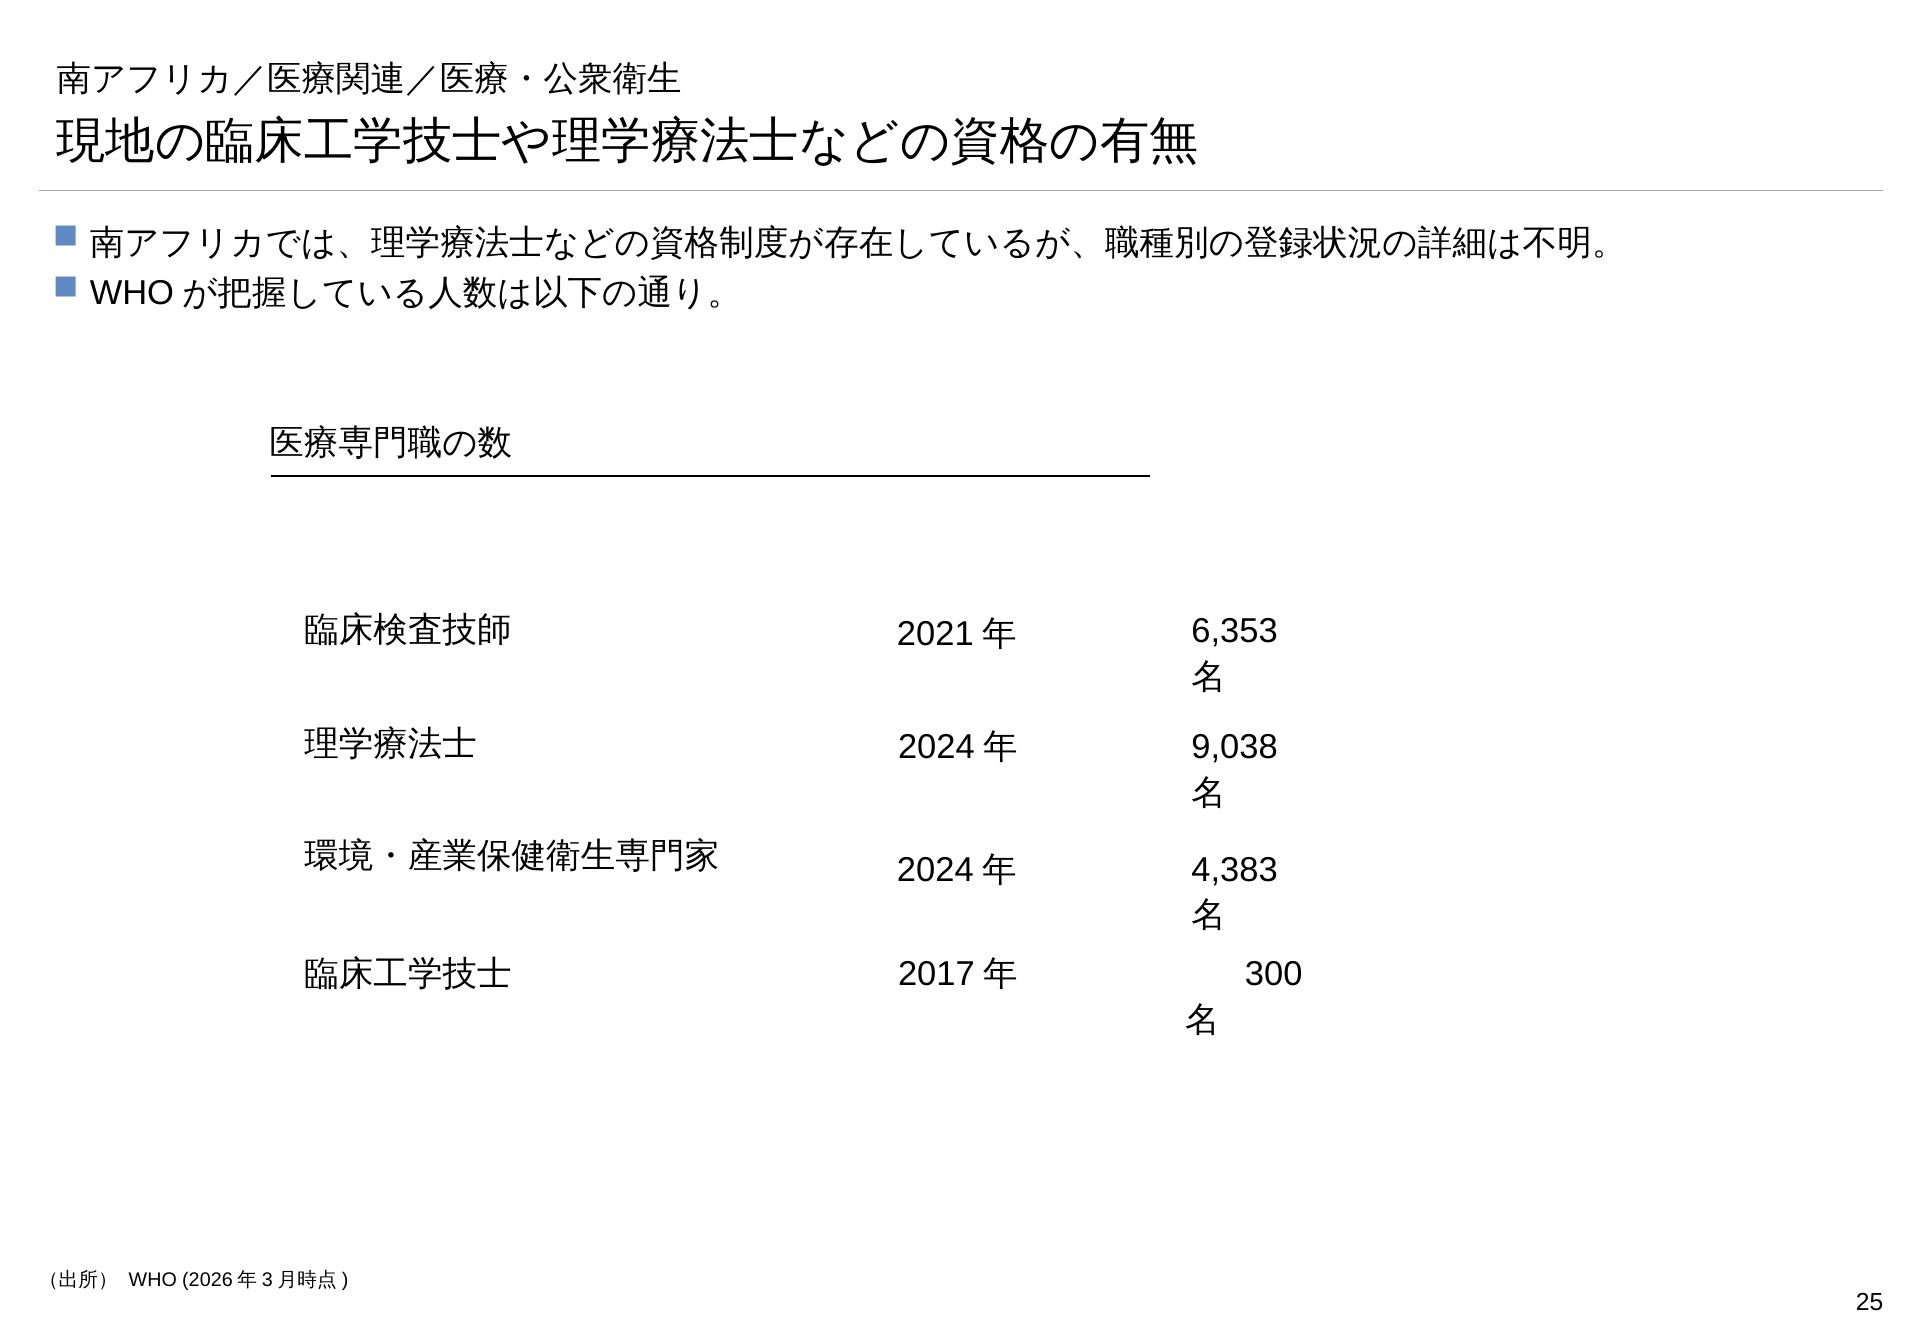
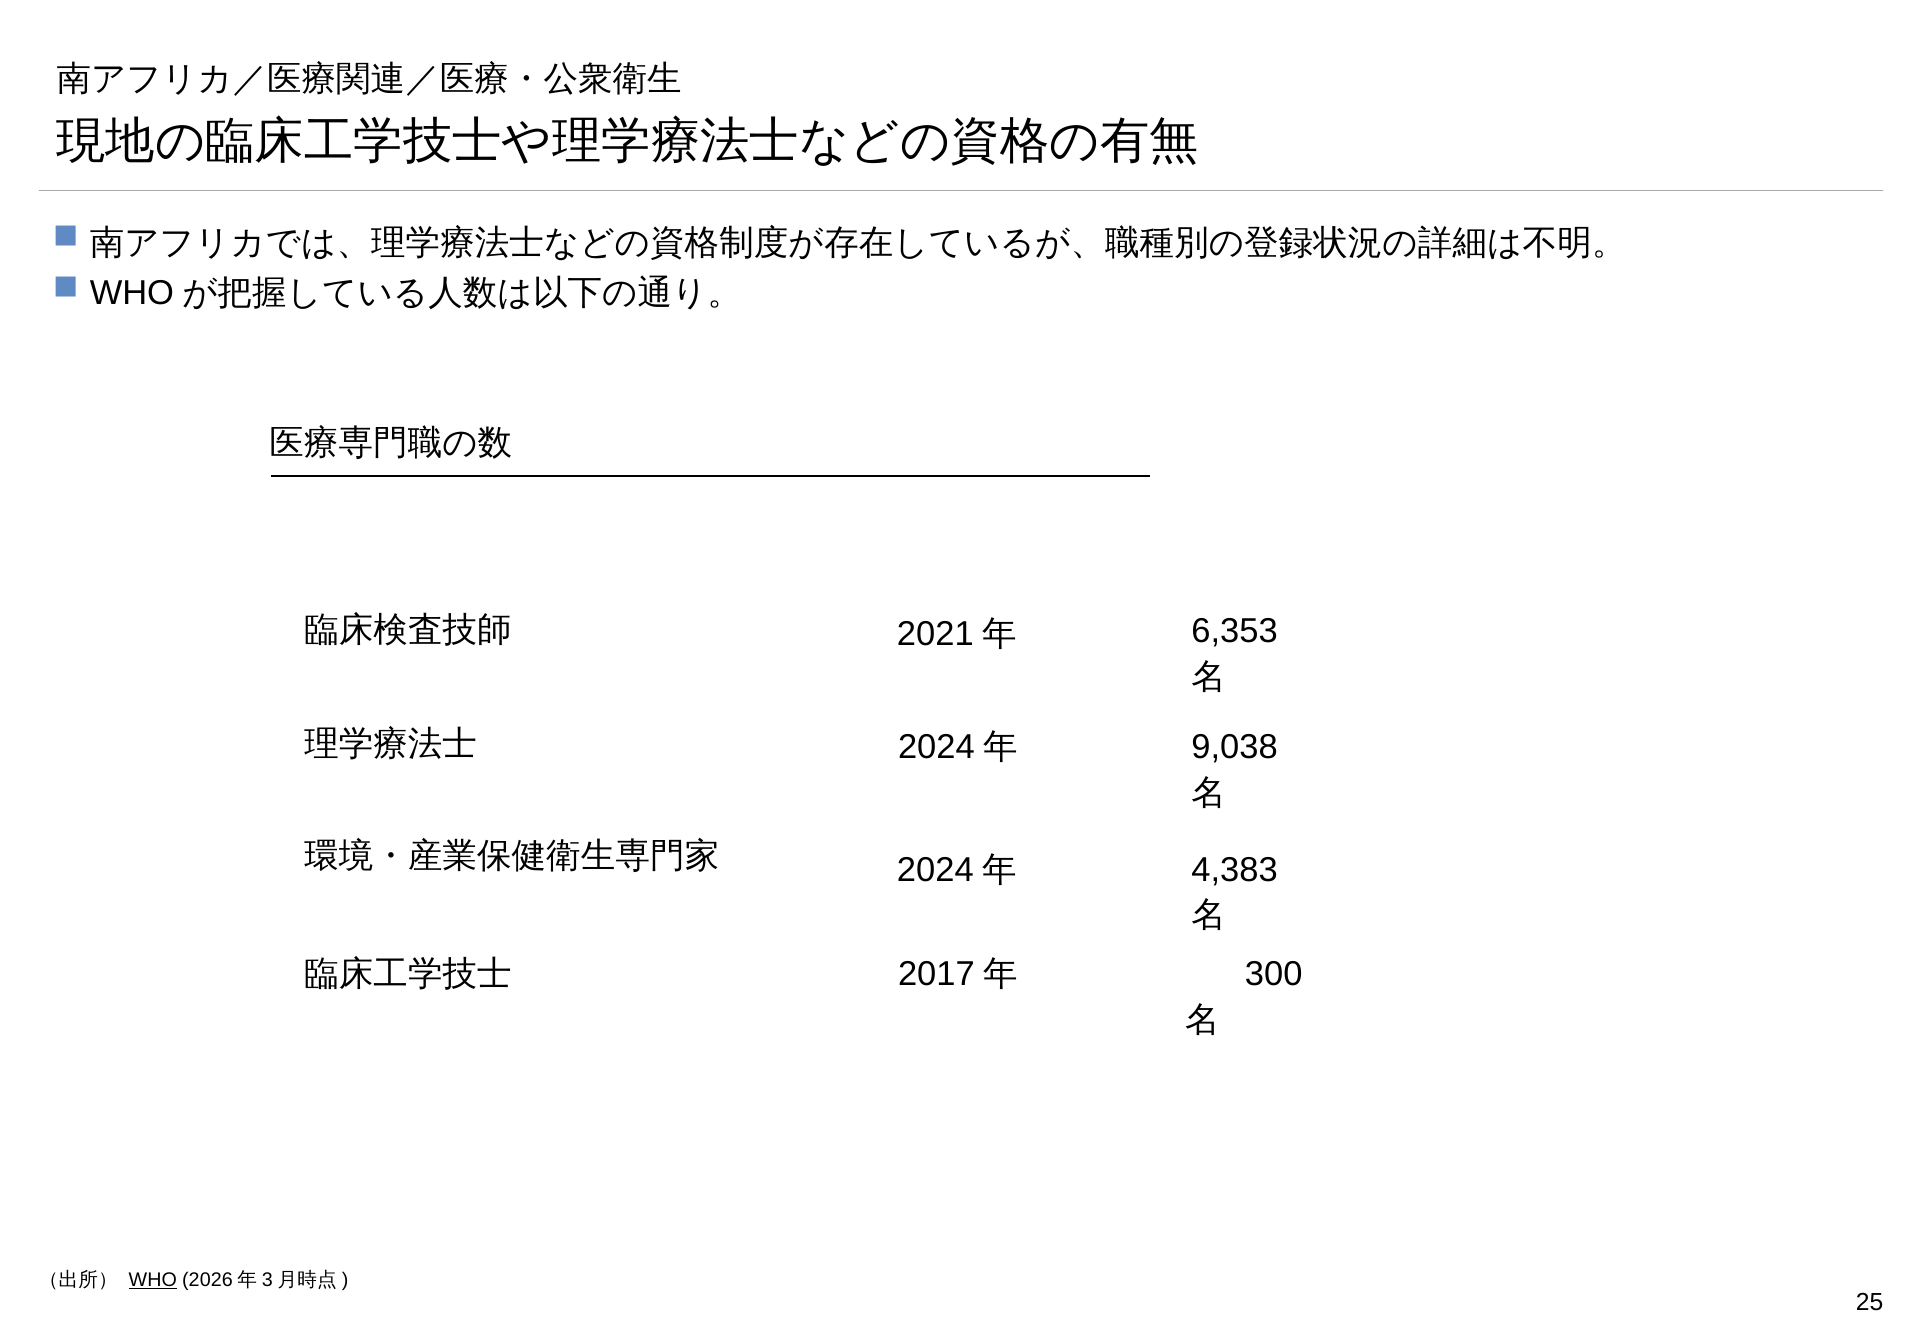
WHO underline: none -> present
